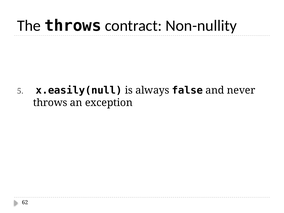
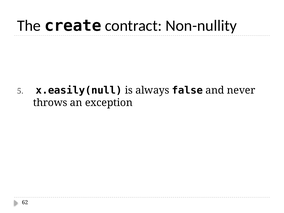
The throws: throws -> create
